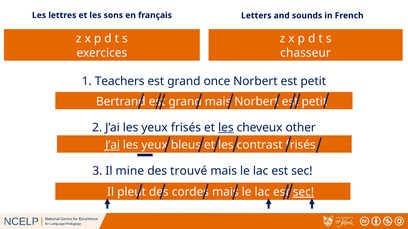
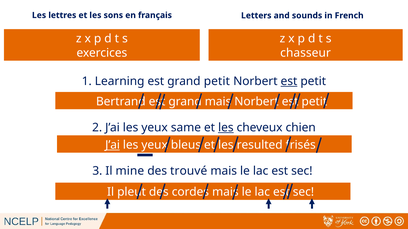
Teachers: Teachers -> Learning
grand once: once -> petit
est at (289, 81) underline: none -> present
yeux frisés: frisés -> same
other: other -> chien
contrast: contrast -> resulted
sec at (303, 192) underline: present -> none
